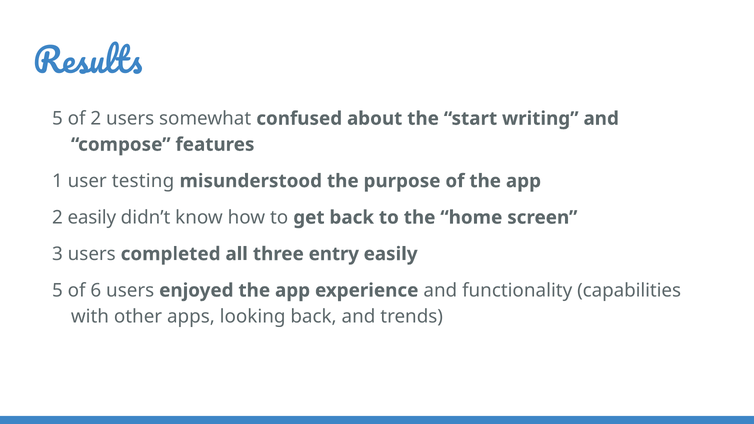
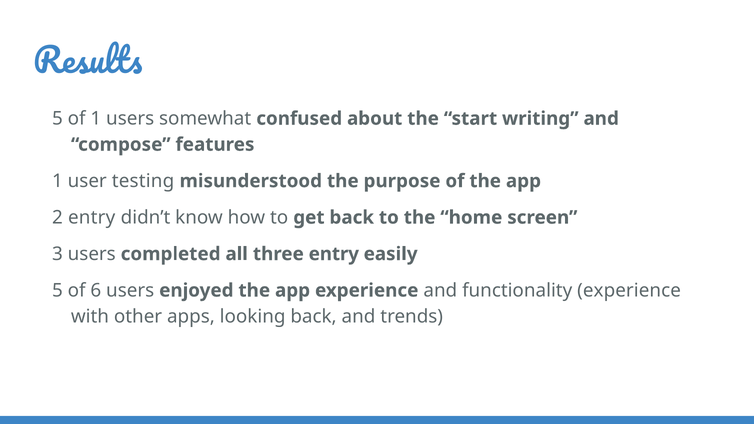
of 2: 2 -> 1
2 easily: easily -> entry
functionality capabilities: capabilities -> experience
